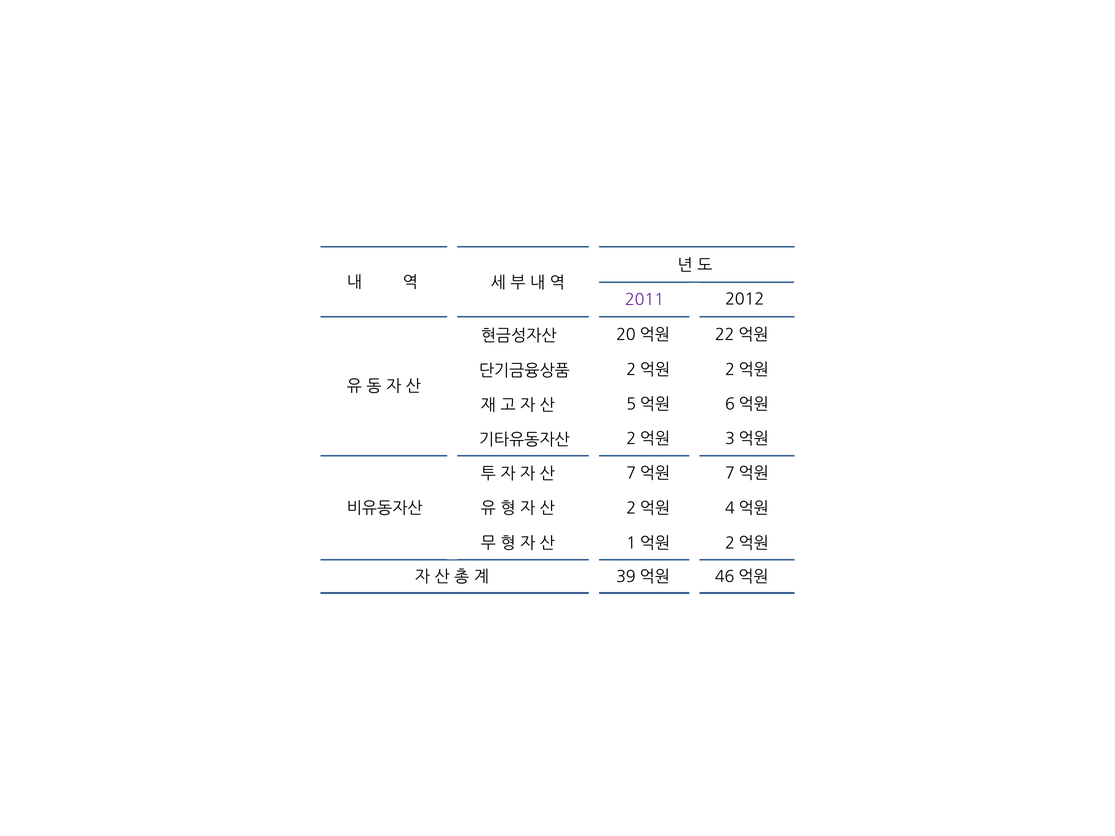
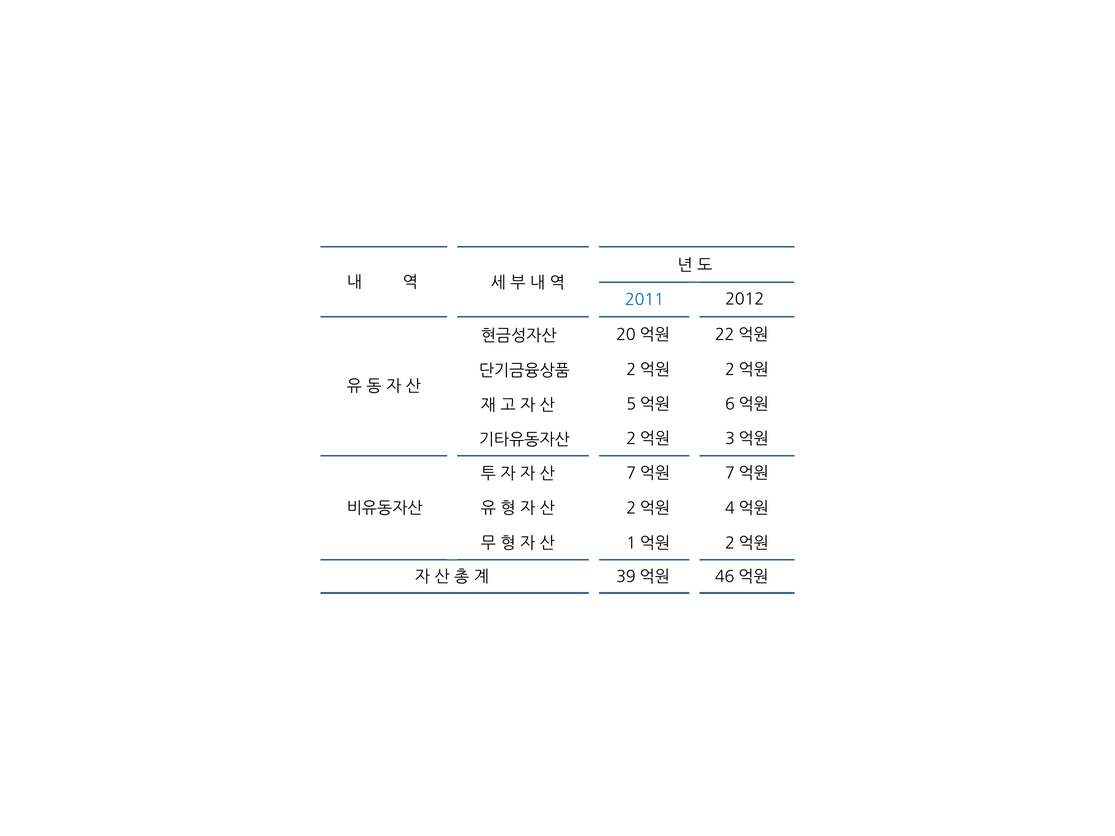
2011 colour: purple -> blue
